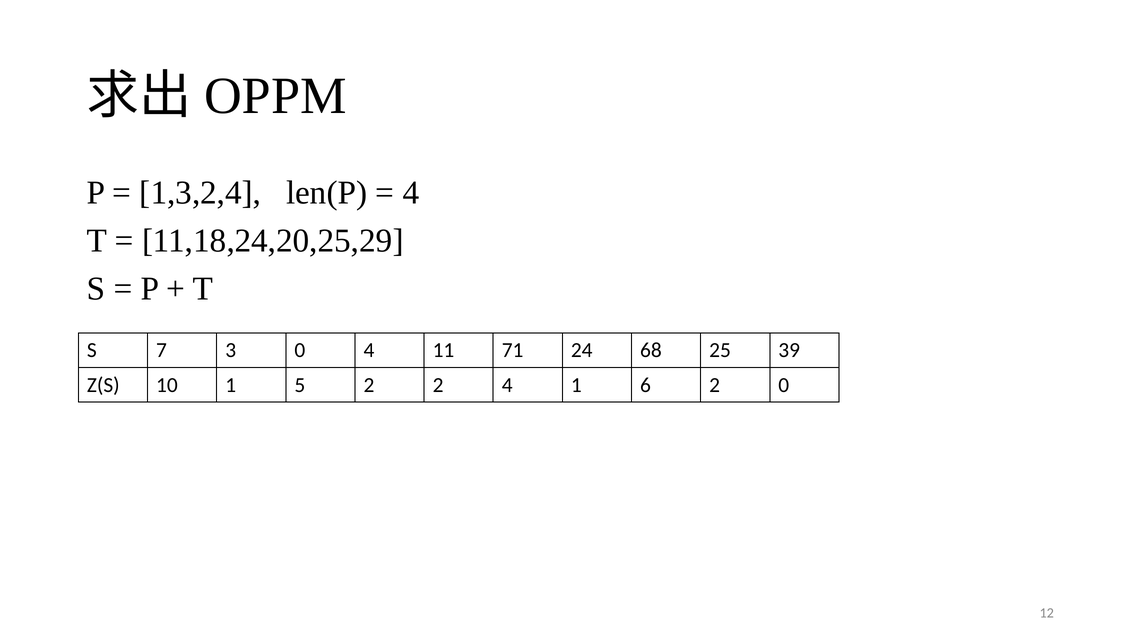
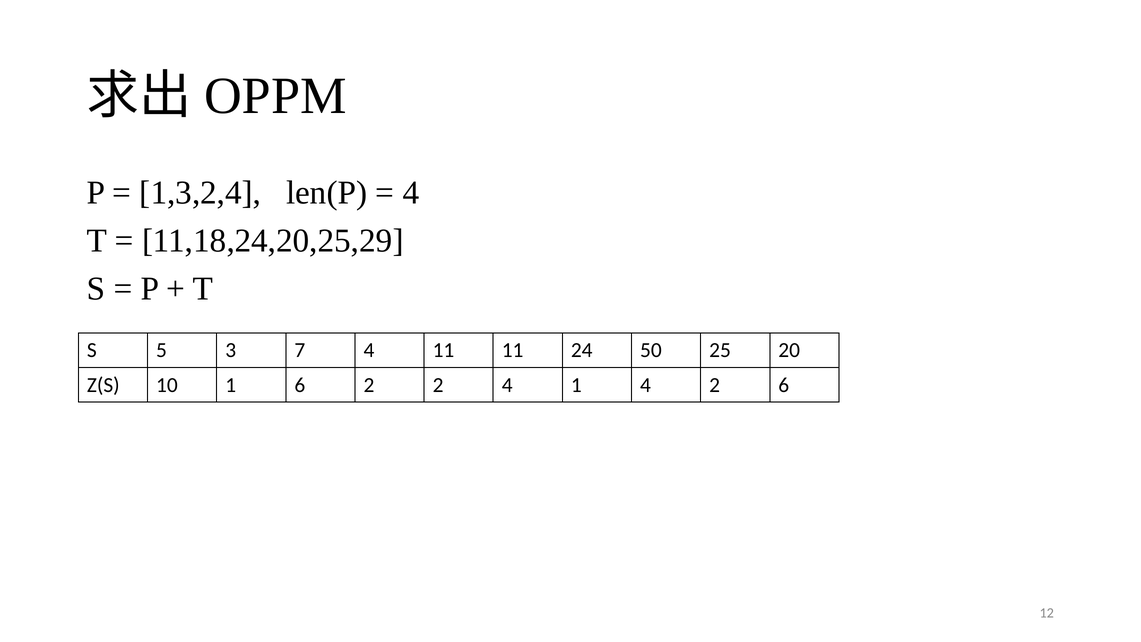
7: 7 -> 5
3 0: 0 -> 7
11 71: 71 -> 11
68: 68 -> 50
39: 39 -> 20
1 5: 5 -> 6
1 6: 6 -> 4
2 0: 0 -> 6
